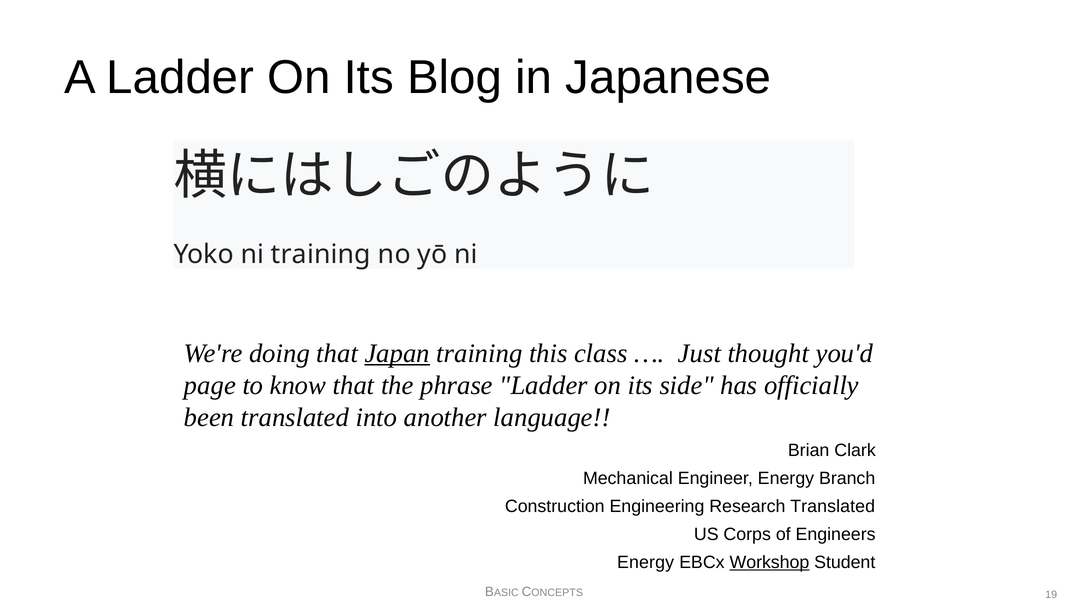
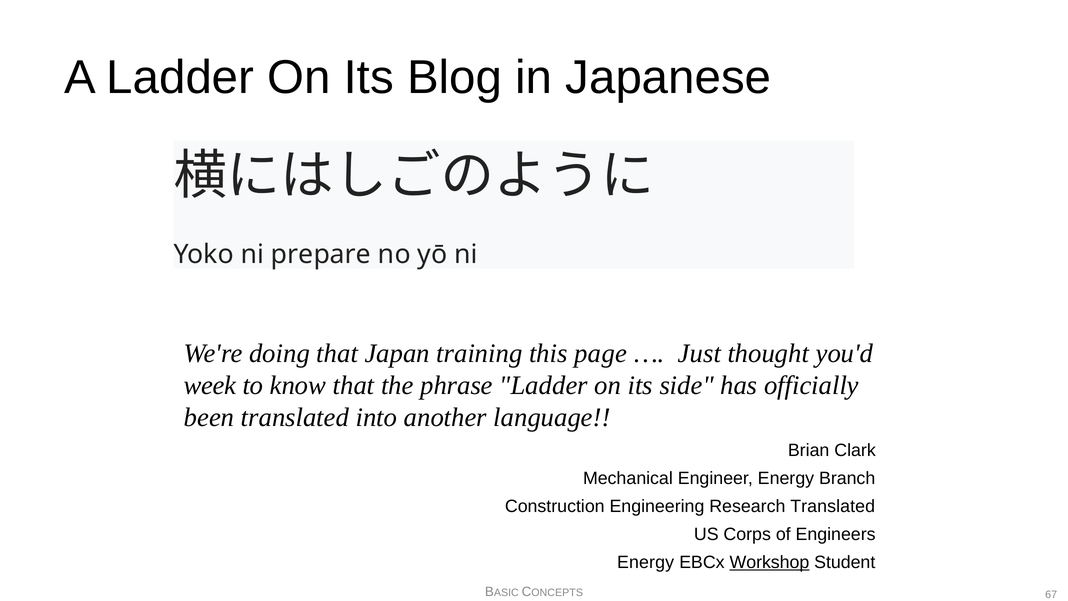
ni training: training -> prepare
Japan underline: present -> none
class: class -> page
page: page -> week
19: 19 -> 67
